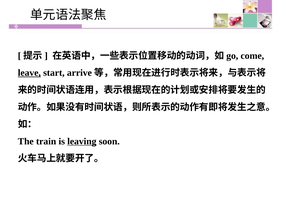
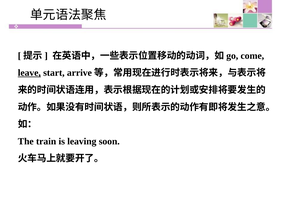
leaving underline: present -> none
